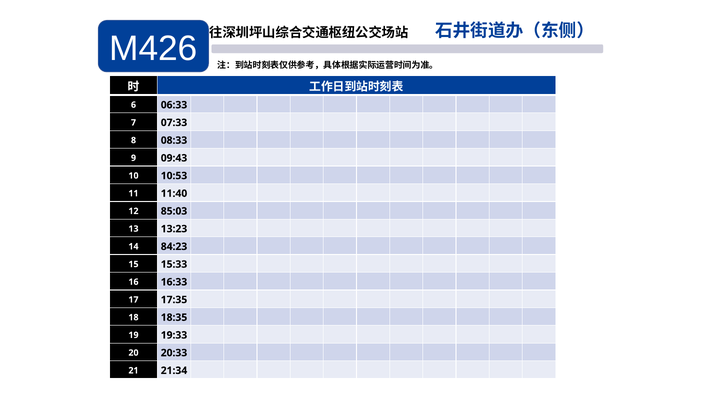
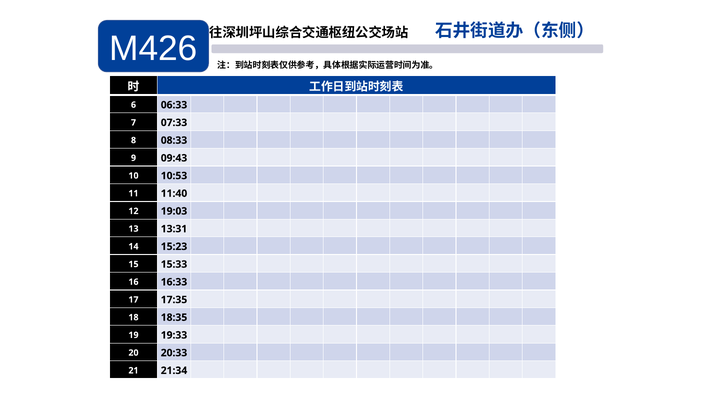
85:03: 85:03 -> 19:03
13:23: 13:23 -> 13:31
84:23: 84:23 -> 15:23
